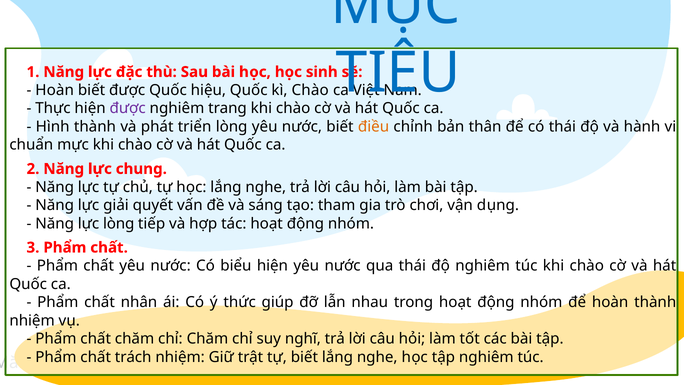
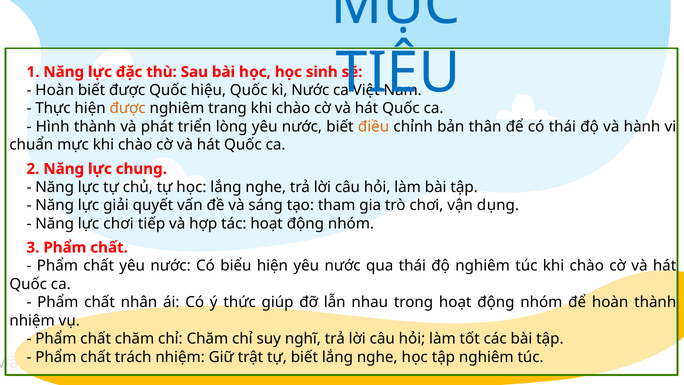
kì Chào: Chào -> Nước
được at (128, 108) colour: purple -> orange
lực lòng: lòng -> chơi
